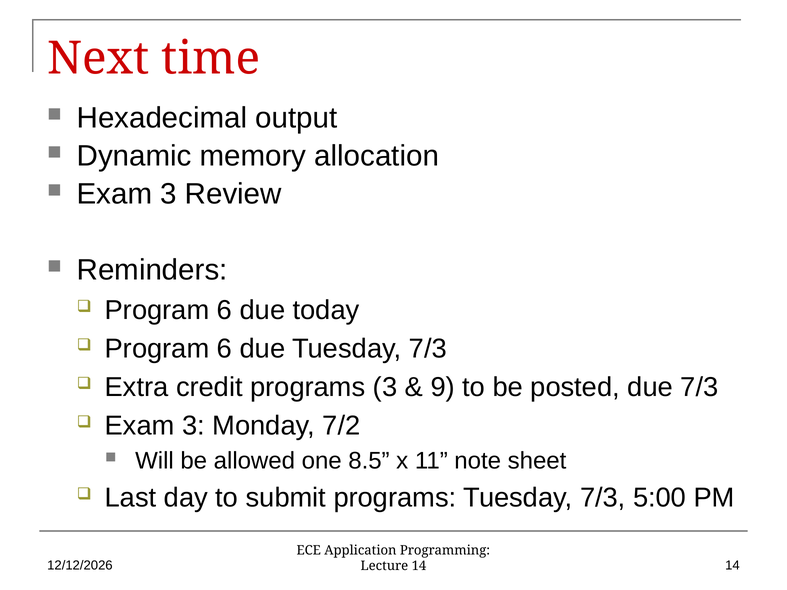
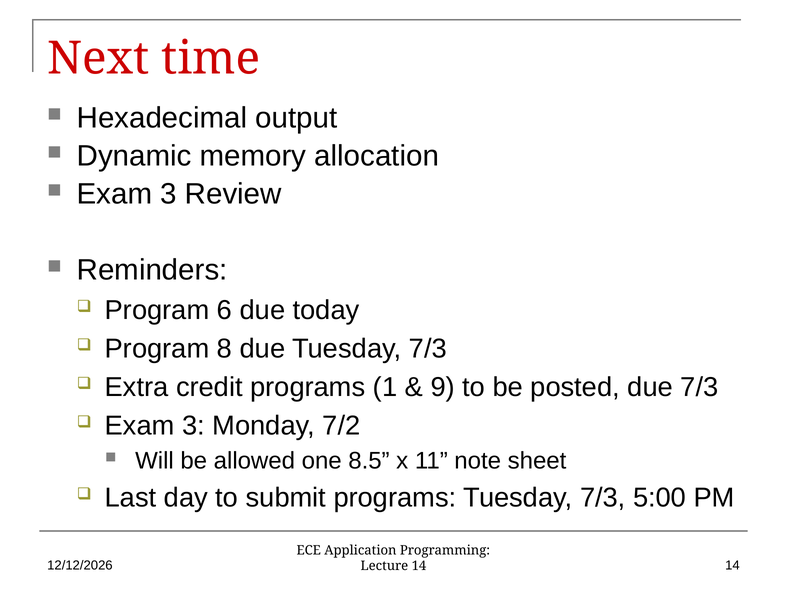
6 at (225, 349): 6 -> 8
programs 3: 3 -> 1
